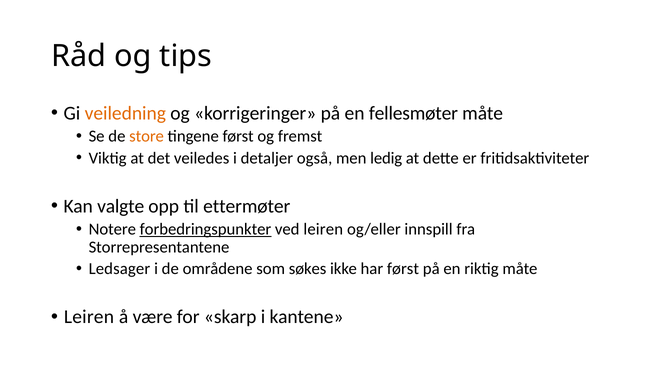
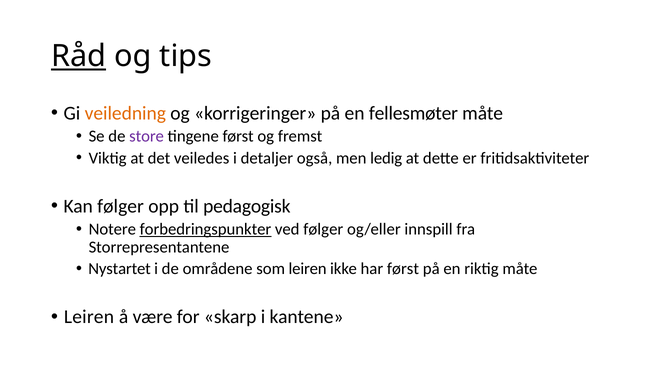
Råd underline: none -> present
store colour: orange -> purple
Kan valgte: valgte -> følger
ettermøter: ettermøter -> pedagogisk
ved leiren: leiren -> følger
Ledsager: Ledsager -> Nystartet
som søkes: søkes -> leiren
